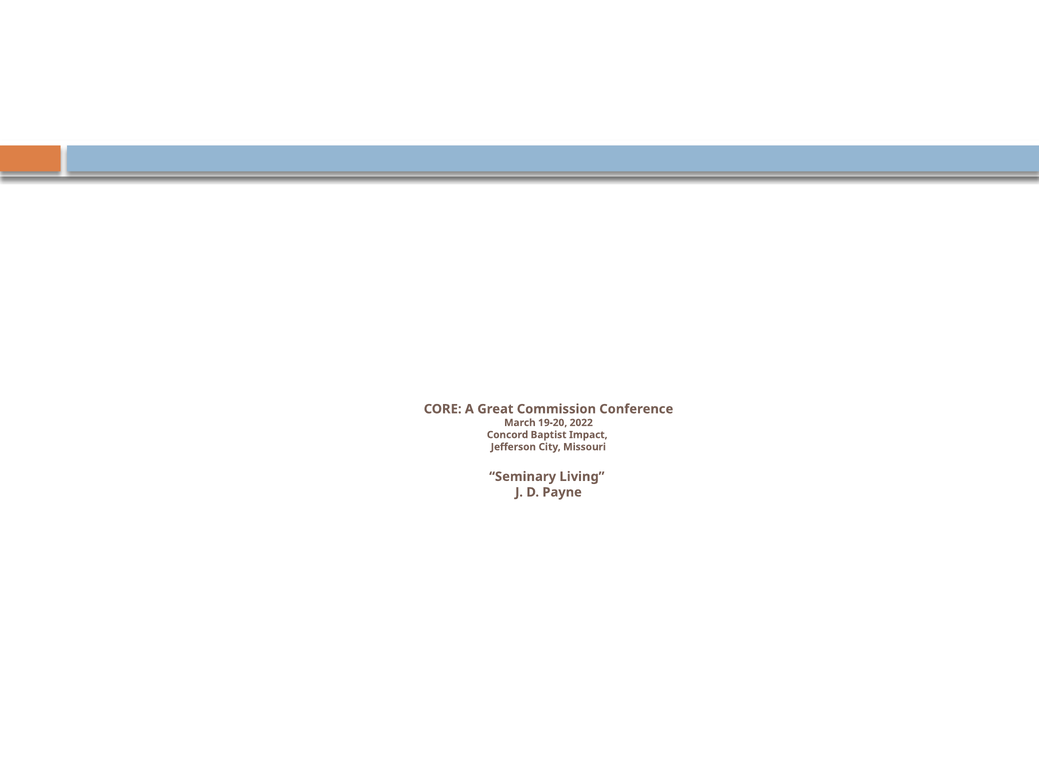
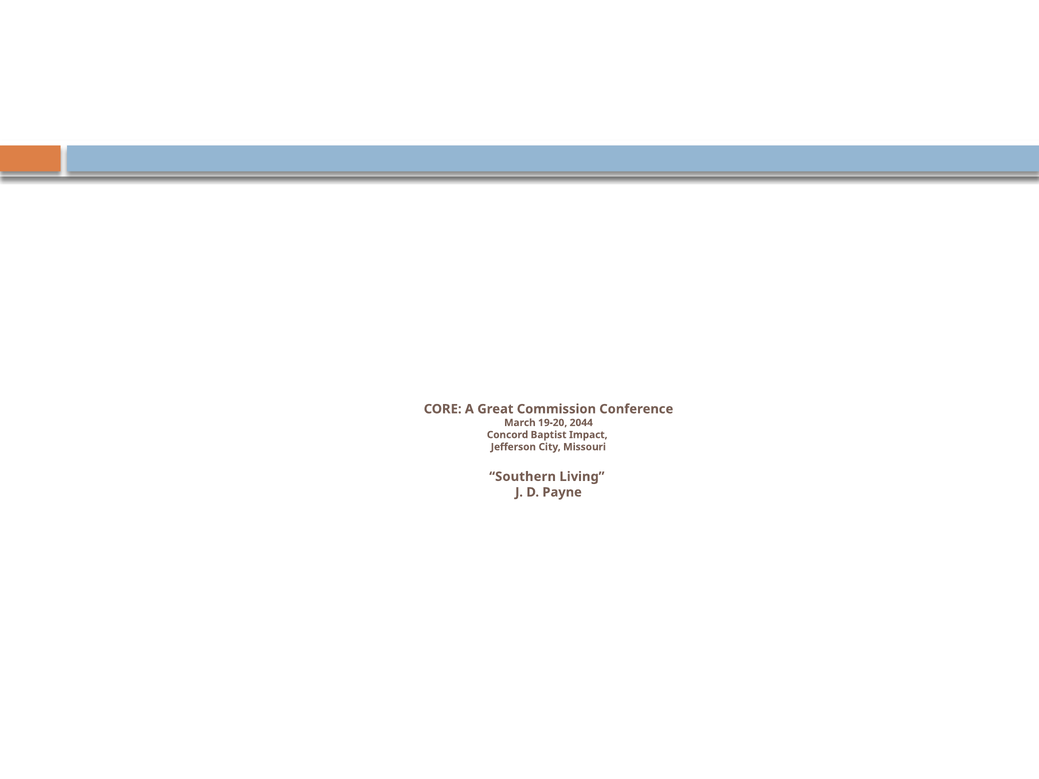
2022: 2022 -> 2044
Seminary: Seminary -> Southern
